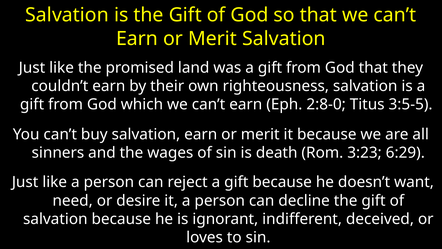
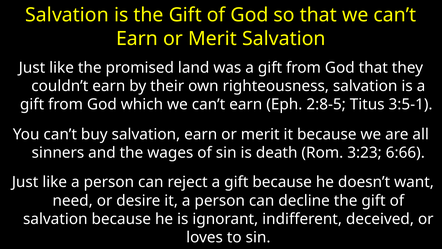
2:8-0: 2:8-0 -> 2:8-5
3:5-5: 3:5-5 -> 3:5-1
6:29: 6:29 -> 6:66
